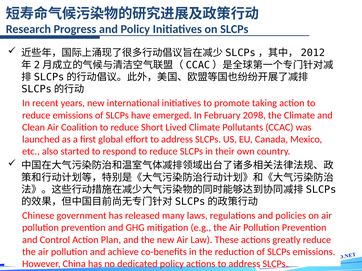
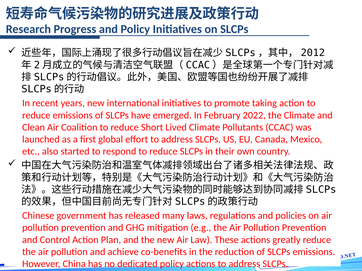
2098: 2098 -> 2022
